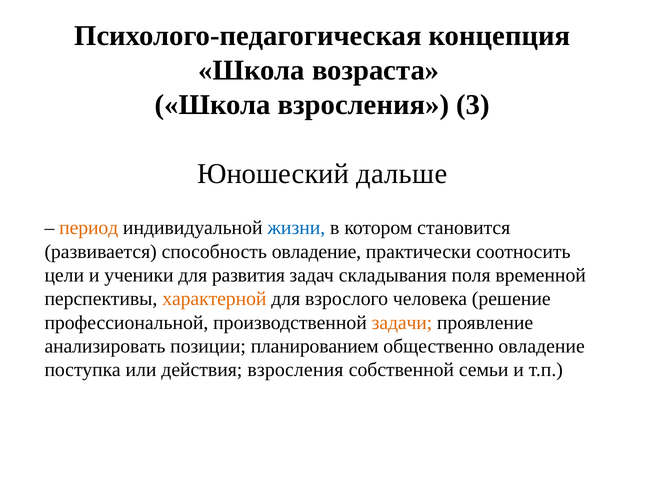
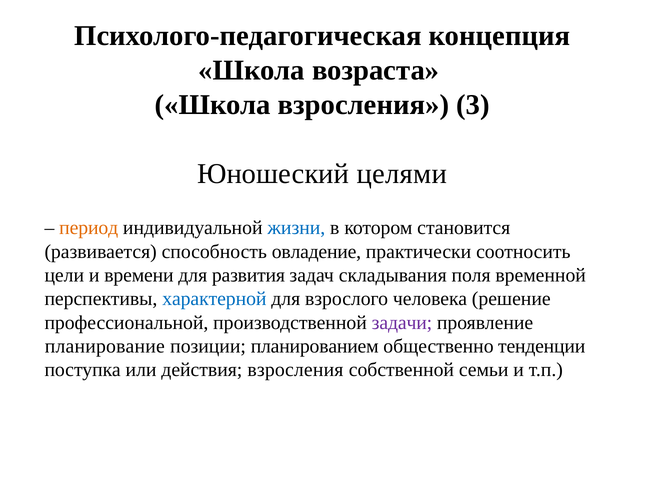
дальше: дальше -> целями
ученики: ученики -> времени
характерной colour: orange -> blue
задачи colour: orange -> purple
анализировать: анализировать -> планирование
общественно овладение: овладение -> тенденции
